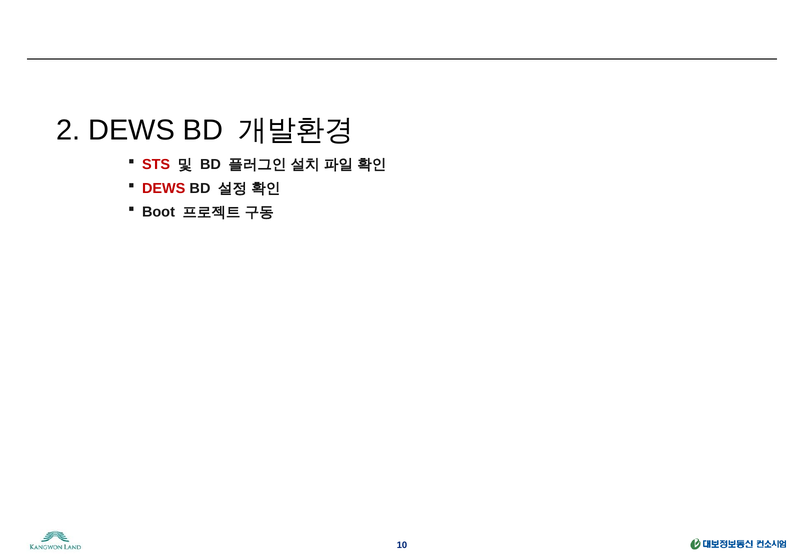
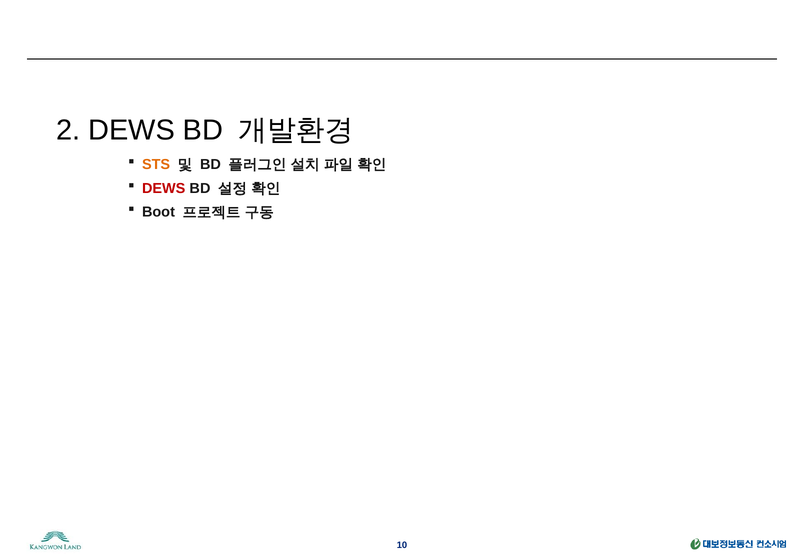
STS colour: red -> orange
